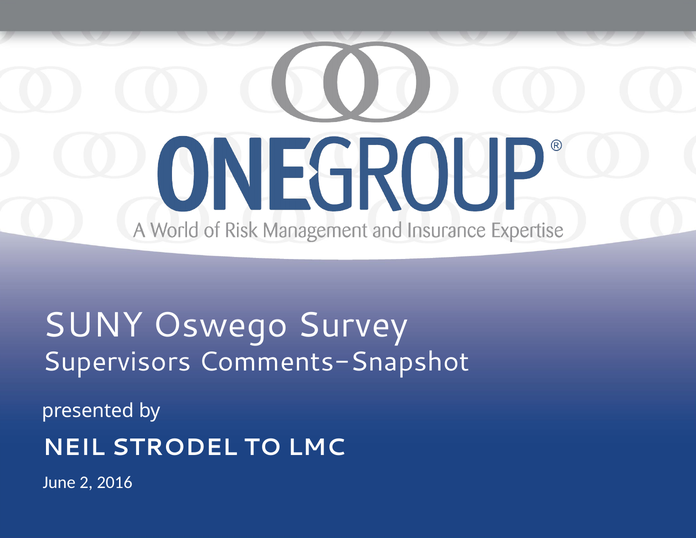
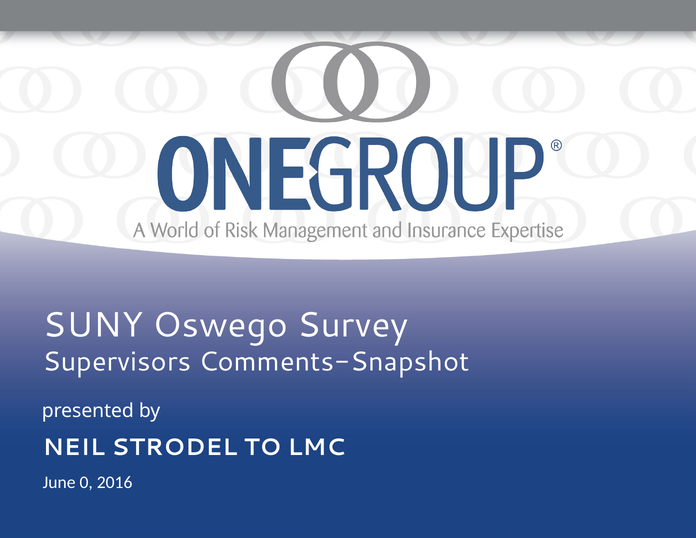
2: 2 -> 0
